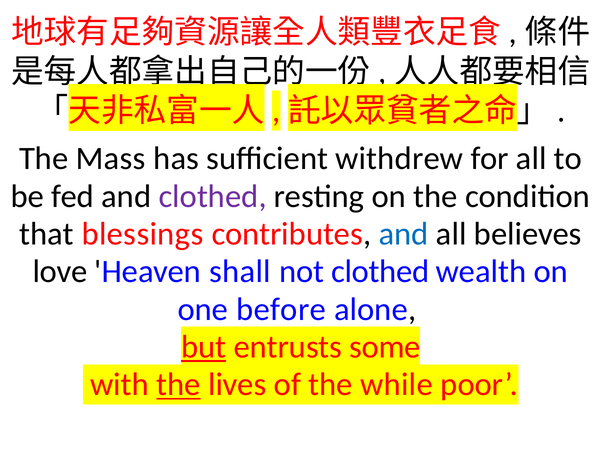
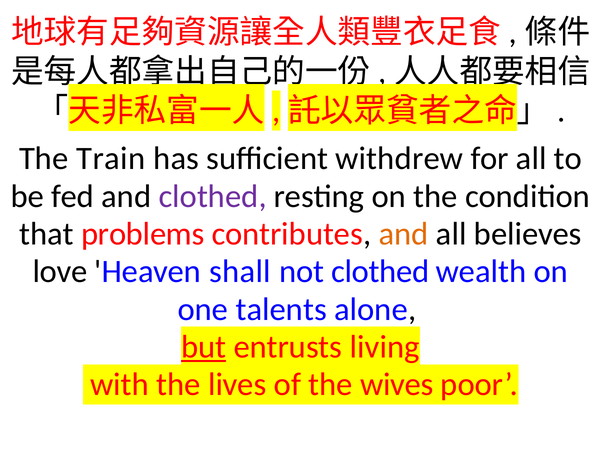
Mass: Mass -> Train
blessings: blessings -> problems
and at (404, 234) colour: blue -> orange
before: before -> talents
some: some -> living
the at (178, 385) underline: present -> none
while: while -> wives
